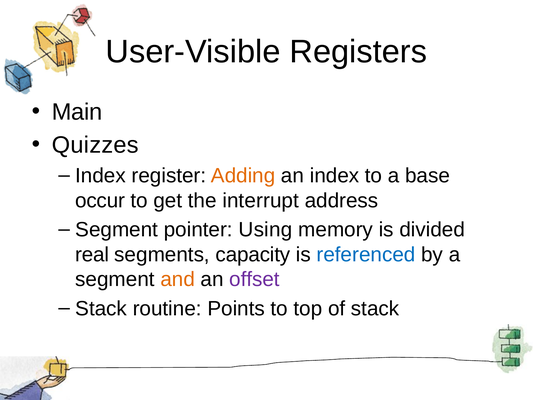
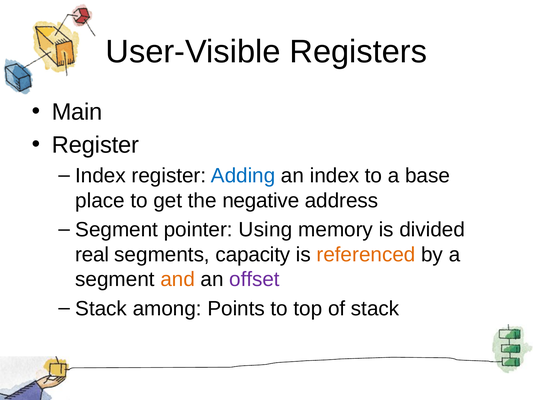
Quizzes at (95, 145): Quizzes -> Register
Adding colour: orange -> blue
occur: occur -> place
interrupt: interrupt -> negative
referenced colour: blue -> orange
routine: routine -> among
